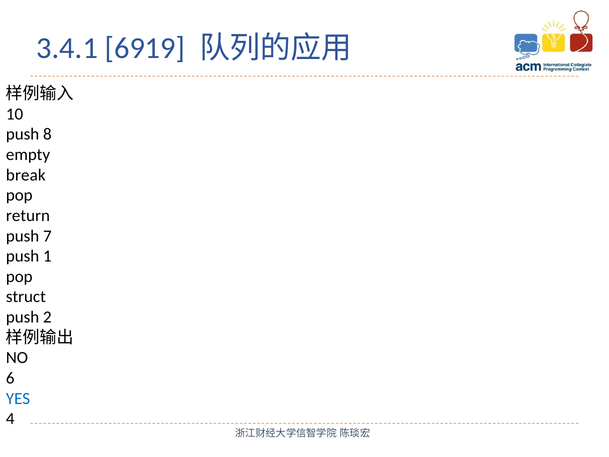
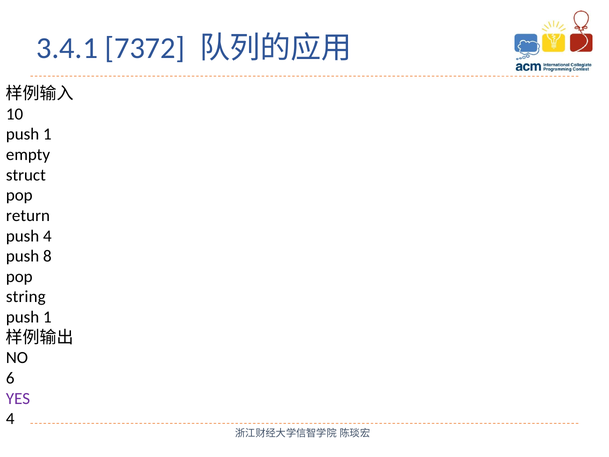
6919: 6919 -> 7372
8 at (47, 134): 8 -> 1
break: break -> struct
push 7: 7 -> 4
1: 1 -> 8
struct: struct -> string
2 at (47, 317): 2 -> 1
YES colour: blue -> purple
